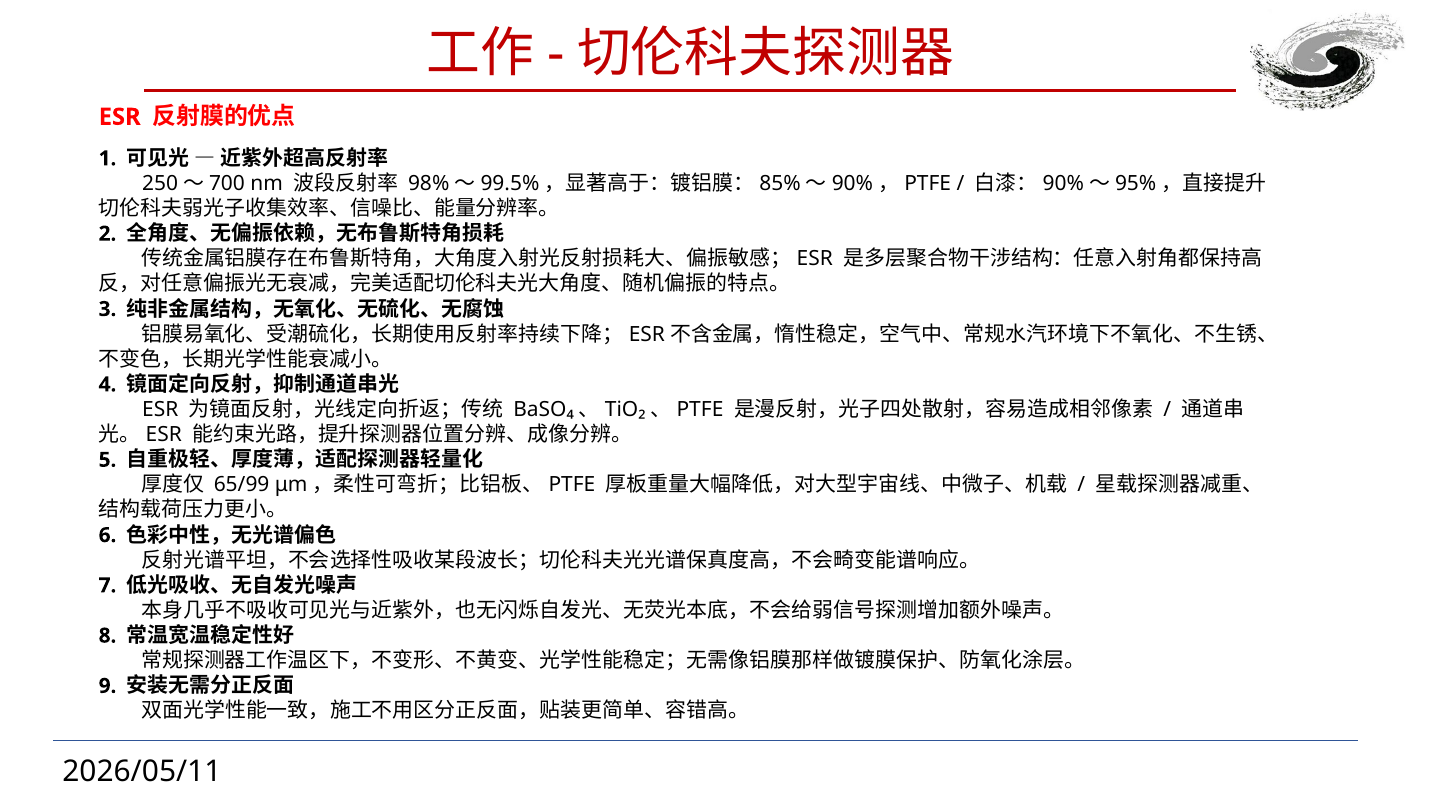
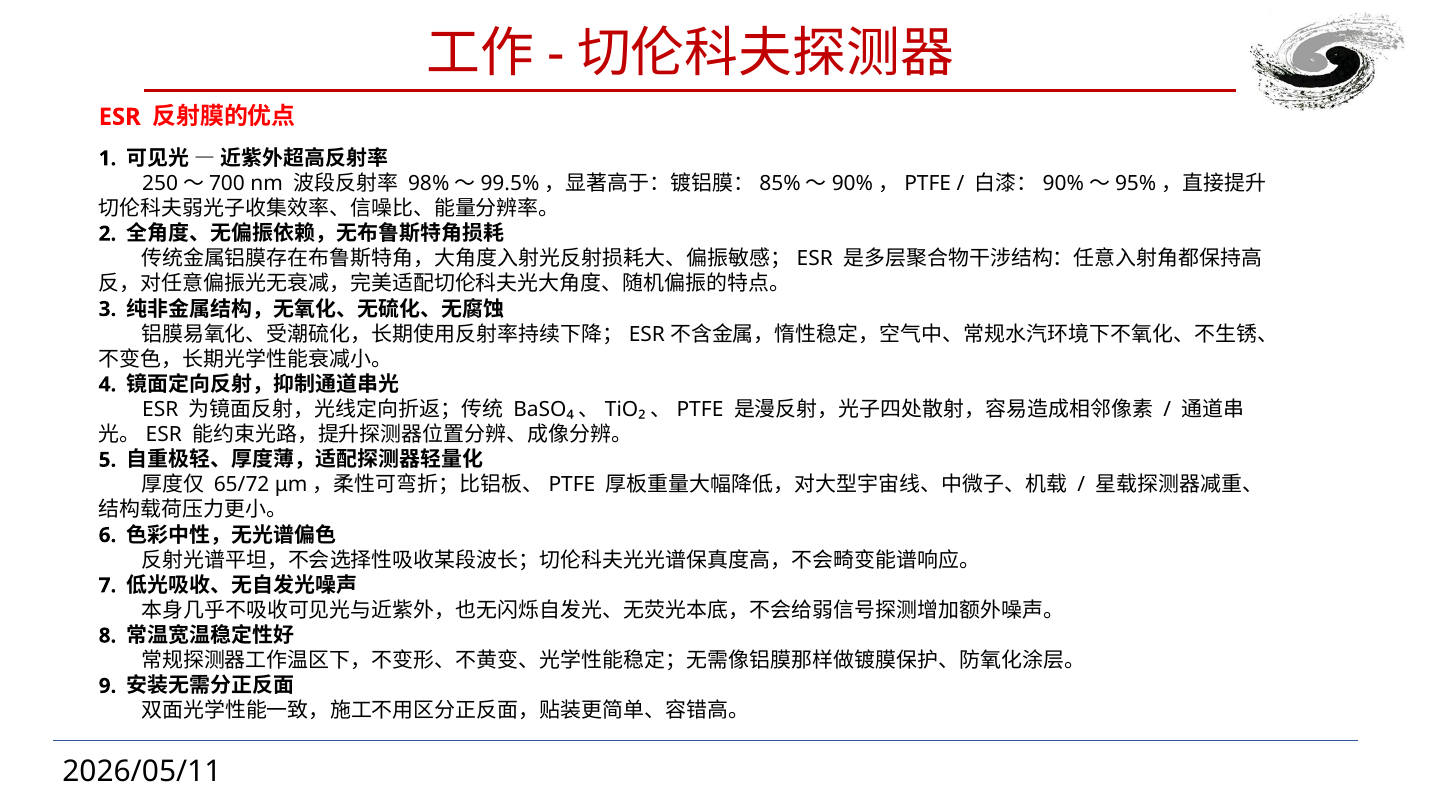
65/99: 65/99 -> 65/72
